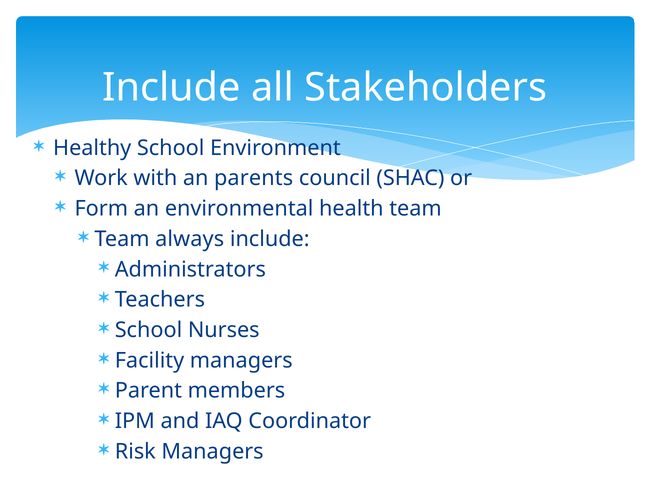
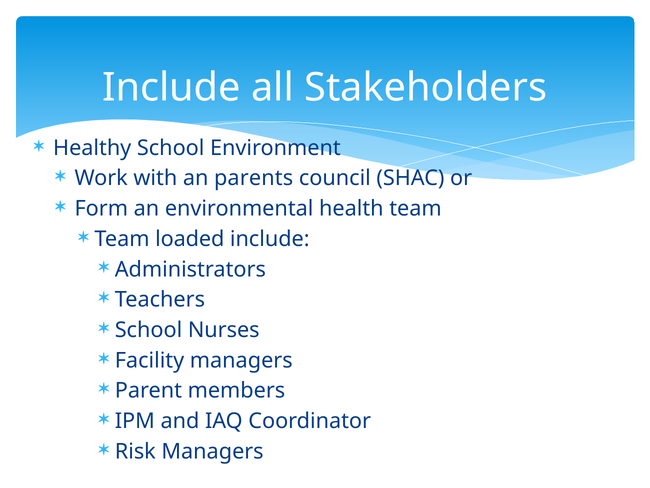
always: always -> loaded
